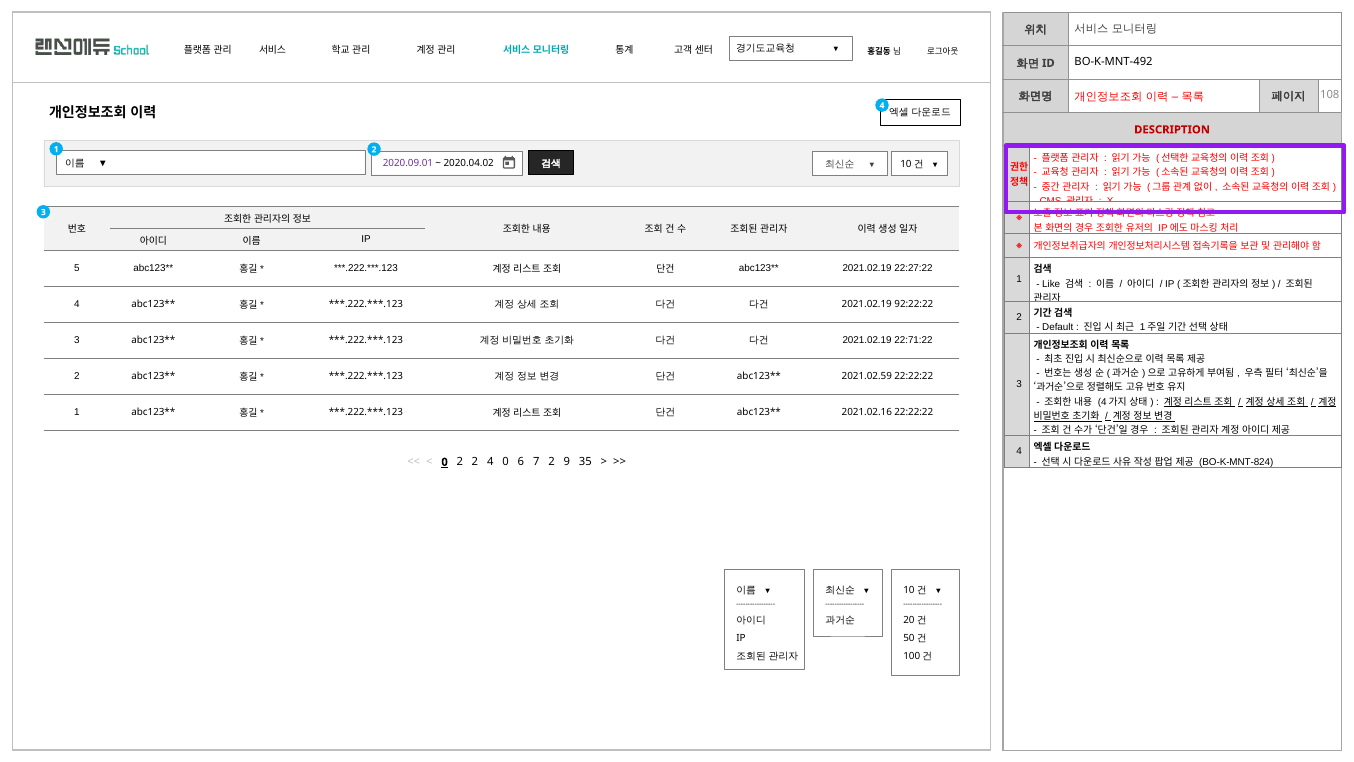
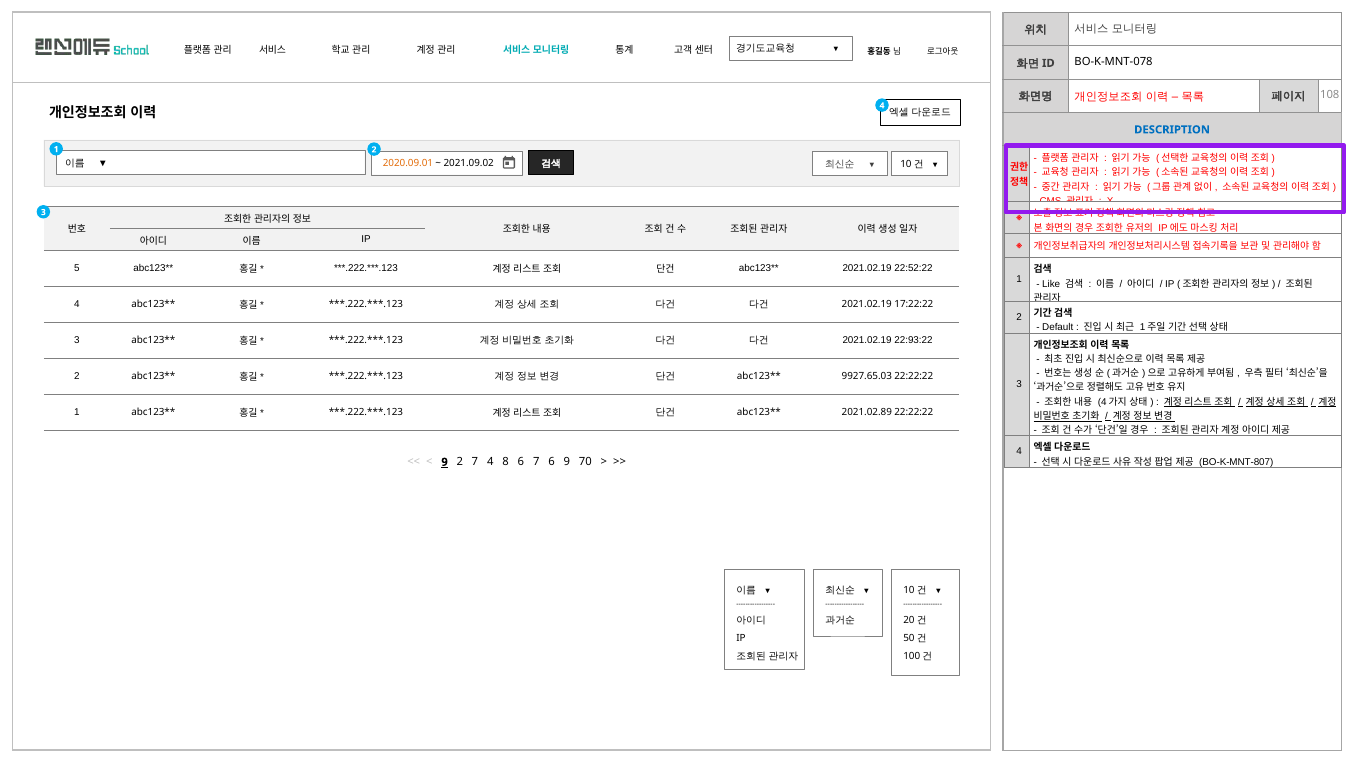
BO-K-MNT-492: BO-K-MNT-492 -> BO-K-MNT-078
DESCRIPTION at (1172, 130) colour: red -> blue
2020.09.01 colour: purple -> orange
2020.04.02: 2020.04.02 -> 2021.09.02
22:27:22: 22:27:22 -> 22:52:22
92:22:22: 92:22:22 -> 17:22:22
22:71:22: 22:71:22 -> 22:93:22
2021.02.59: 2021.02.59 -> 9927.65.03
2021.02.16: 2021.02.16 -> 2021.02.89
BO-K-MNT-824: BO-K-MNT-824 -> BO-K-MNT-807
0 at (445, 462): 0 -> 9
2 2: 2 -> 7
4 0: 0 -> 8
7 2: 2 -> 6
35: 35 -> 70
